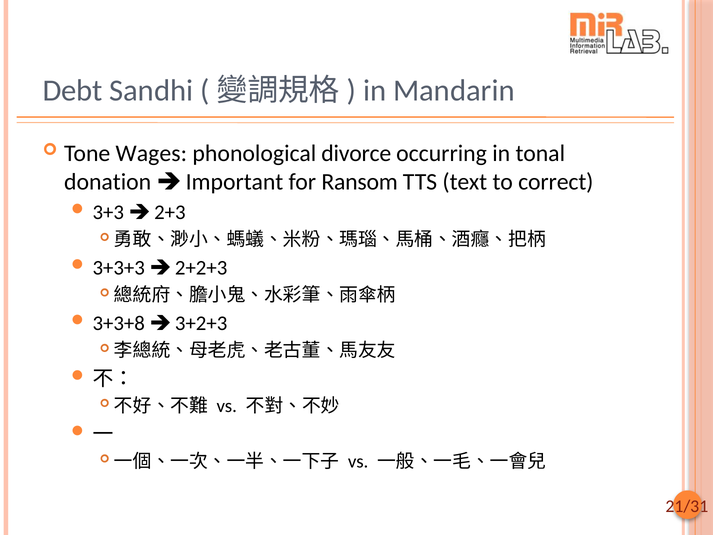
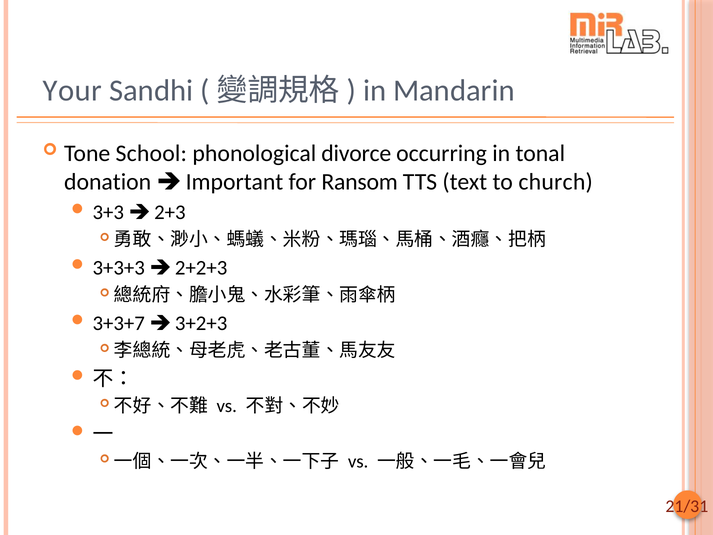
Debt: Debt -> Your
Wages: Wages -> School
correct: correct -> church
3+3+8: 3+3+8 -> 3+3+7
